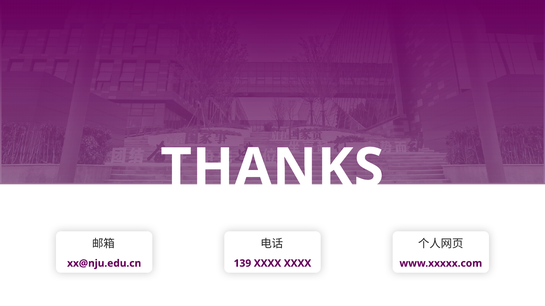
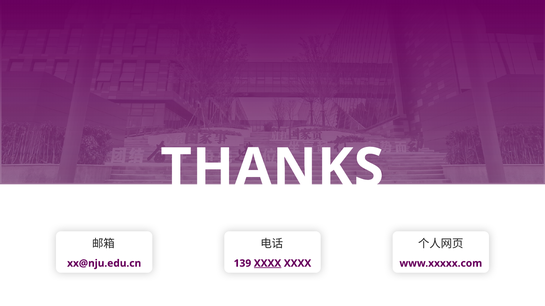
XXXX at (268, 264) underline: none -> present
